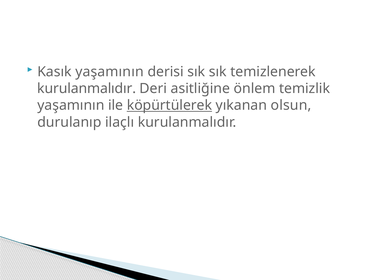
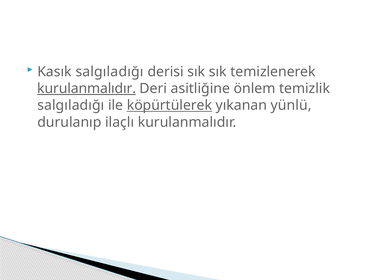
Kasık yaşamının: yaşamının -> salgıladığı
kurulanmalıdır at (87, 89) underline: none -> present
yaşamının at (71, 106): yaşamının -> salgıladığı
olsun: olsun -> yünlü
